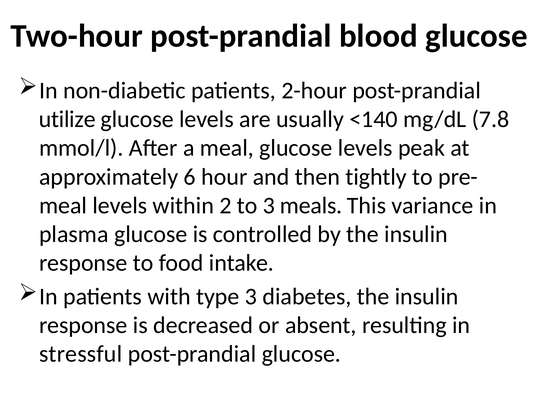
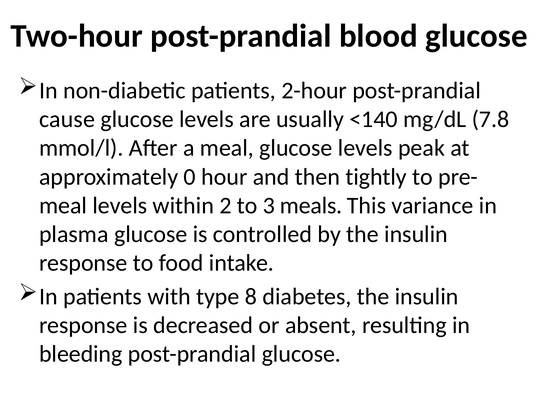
utilize: utilize -> cause
6: 6 -> 0
type 3: 3 -> 8
stressful: stressful -> bleeding
